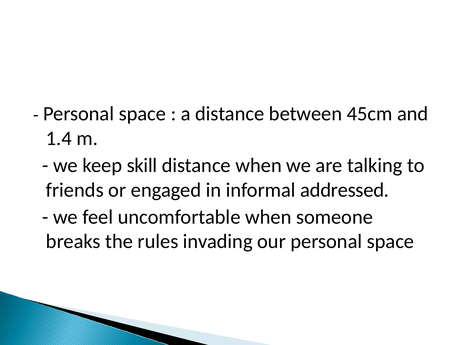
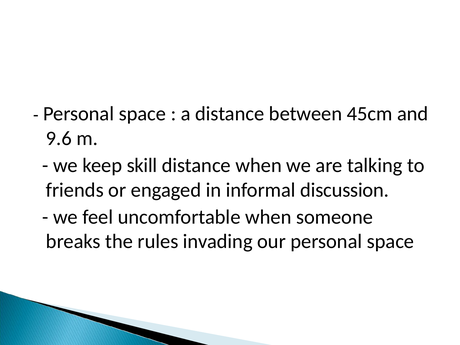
1.4: 1.4 -> 9.6
addressed: addressed -> discussion
